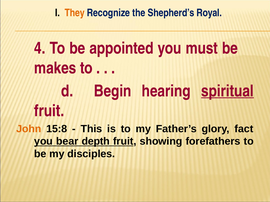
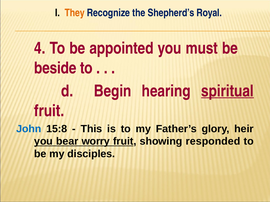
makes: makes -> beside
John colour: orange -> blue
fact: fact -> heir
depth: depth -> worry
forefathers: forefathers -> responded
